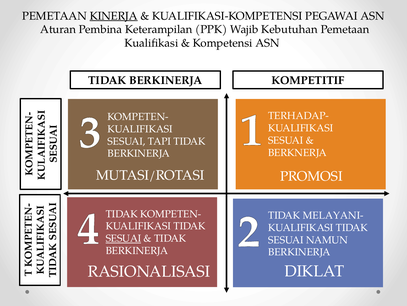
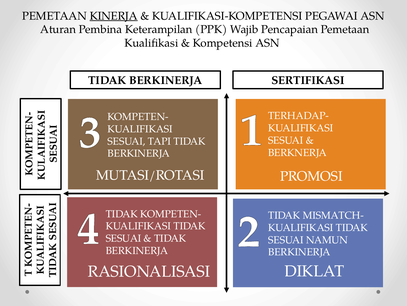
Kebutuhan: Kebutuhan -> Pencapaian
KOMPETITIF: KOMPETITIF -> SERTIFIKASI
MELAYANI-: MELAYANI- -> MISMATCH-
SESUAI at (123, 238) underline: present -> none
